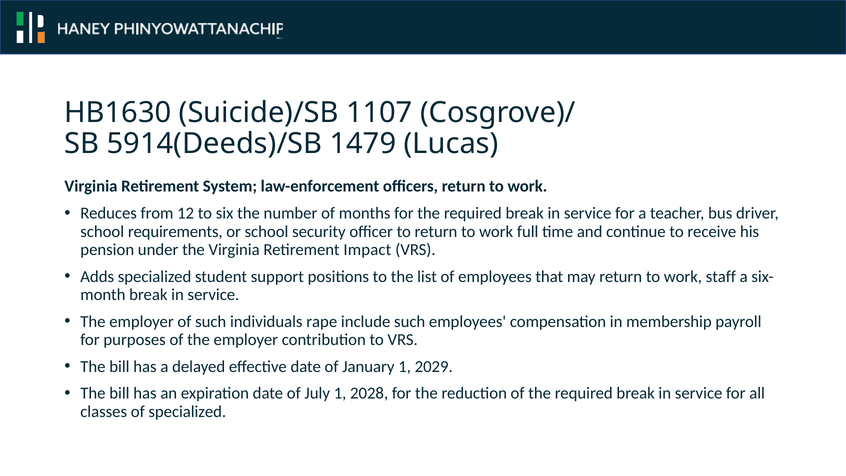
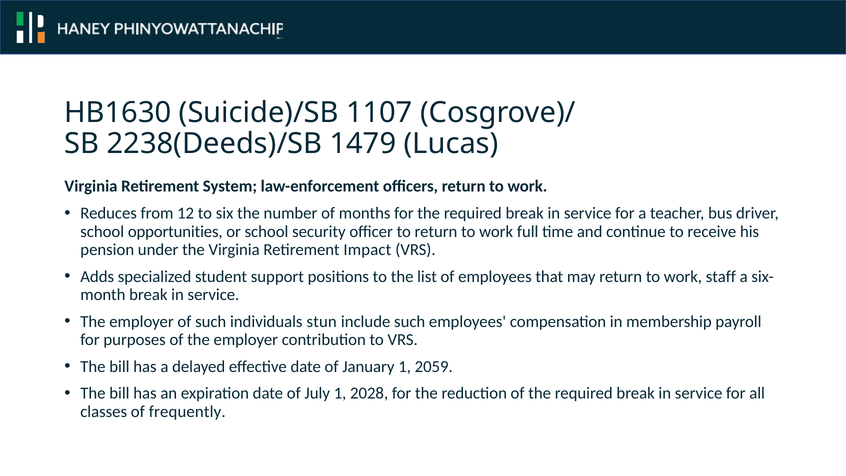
5914(Deeds)/SB: 5914(Deeds)/SB -> 2238(Deeds)/SB
requirements: requirements -> opportunities
rape: rape -> stun
2029: 2029 -> 2059
of specialized: specialized -> frequently
